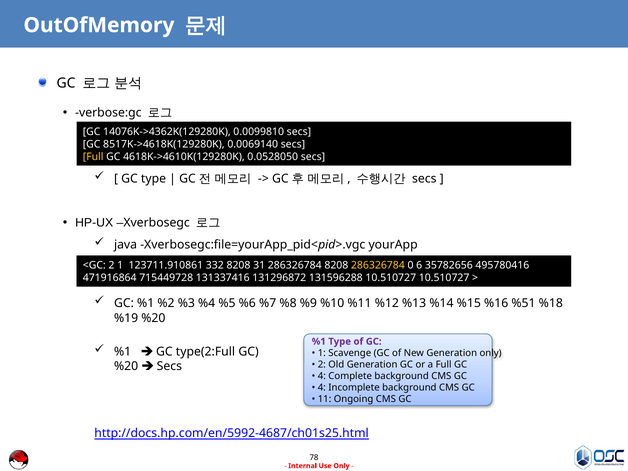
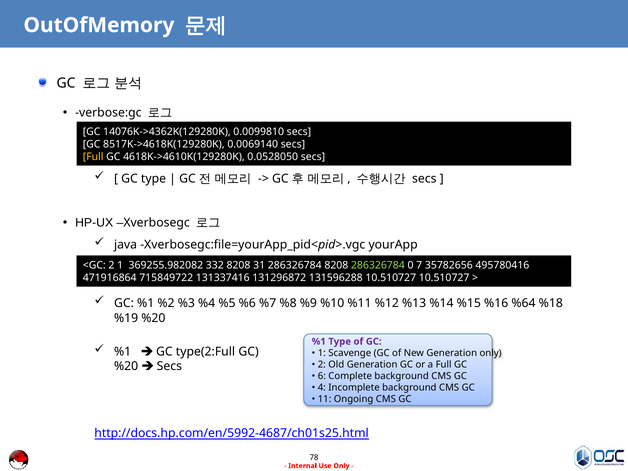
123711.910861: 123711.910861 -> 369255.982082
286326784 at (378, 265) colour: yellow -> light green
6: 6 -> 7
715449728: 715449728 -> 715849722
%51: %51 -> %64
4 at (322, 376): 4 -> 6
